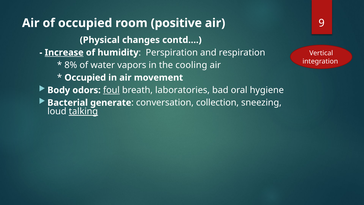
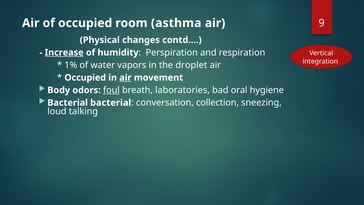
positive: positive -> asthma
8%: 8% -> 1%
cooling: cooling -> droplet
air at (125, 78) underline: none -> present
Bacterial generate: generate -> bacterial
talking underline: present -> none
